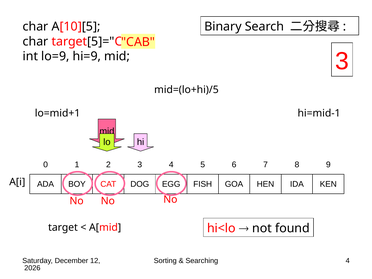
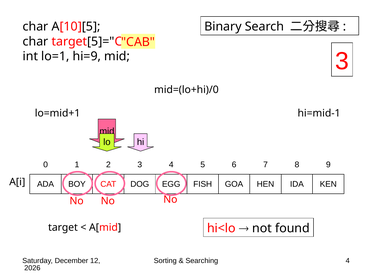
lo=9: lo=9 -> lo=1
mid=(lo+hi)/5: mid=(lo+hi)/5 -> mid=(lo+hi)/0
